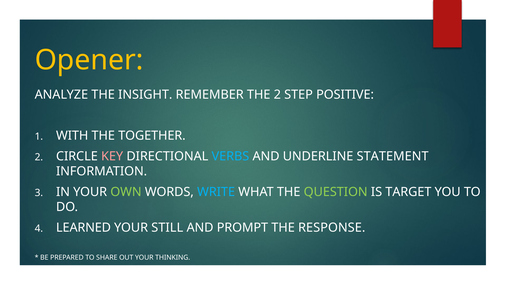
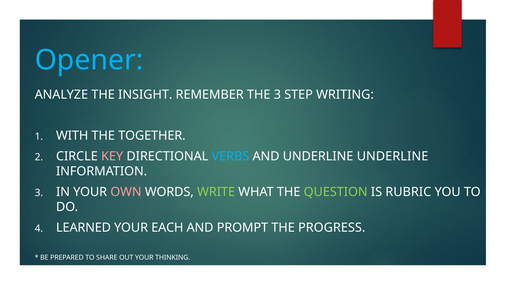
Opener colour: yellow -> light blue
THE 2: 2 -> 3
POSITIVE: POSITIVE -> WRITING
UNDERLINE STATEMENT: STATEMENT -> UNDERLINE
OWN colour: light green -> pink
WRITE colour: light blue -> light green
TARGET: TARGET -> RUBRIC
STILL: STILL -> EACH
RESPONSE: RESPONSE -> PROGRESS
